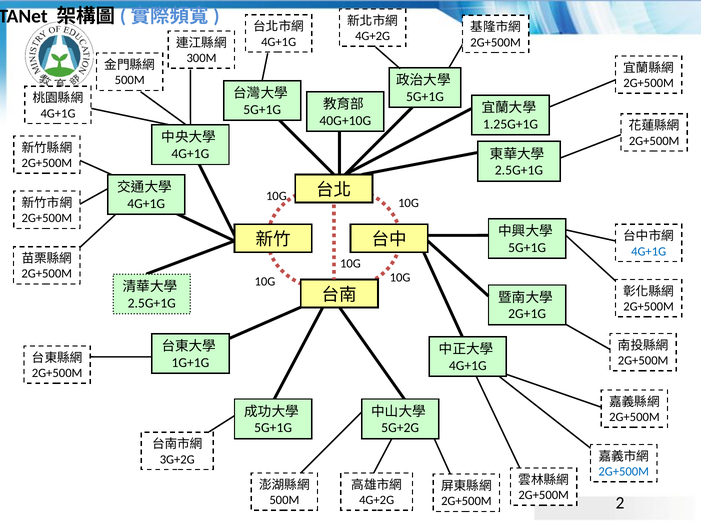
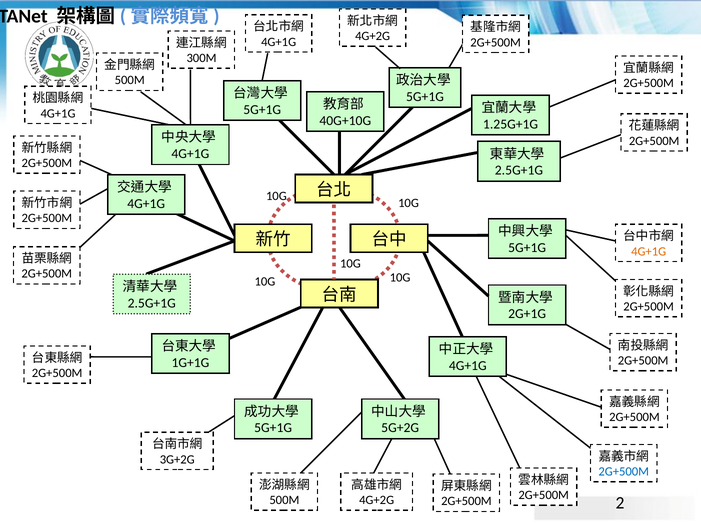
4G+1G at (649, 251) colour: blue -> orange
